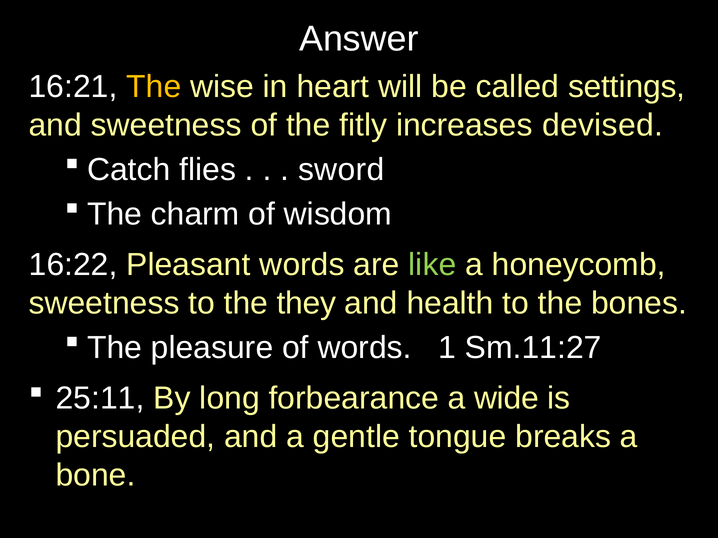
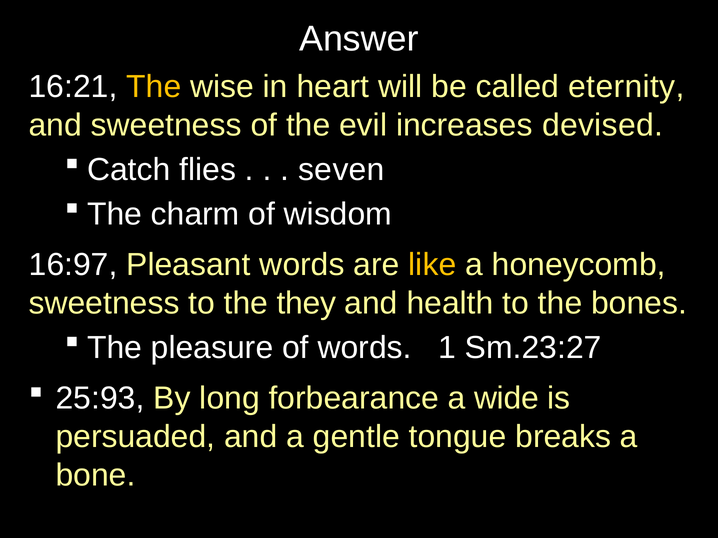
settings: settings -> eternity
fitly: fitly -> evil
sword: sword -> seven
16:22: 16:22 -> 16:97
like colour: light green -> yellow
Sm.11:27: Sm.11:27 -> Sm.23:27
25:11: 25:11 -> 25:93
